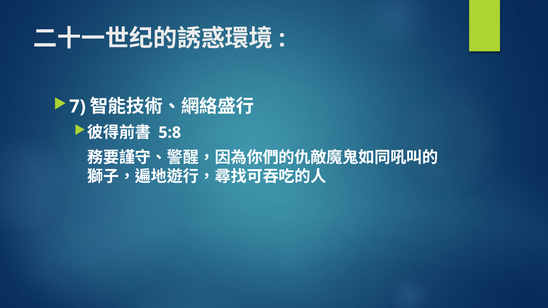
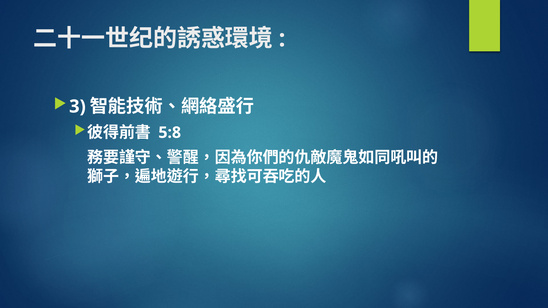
7: 7 -> 3
